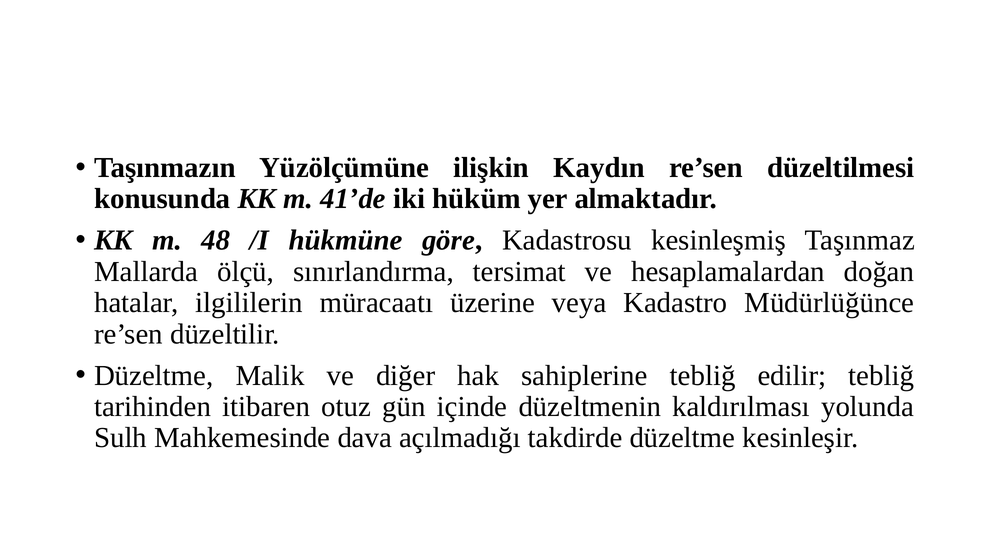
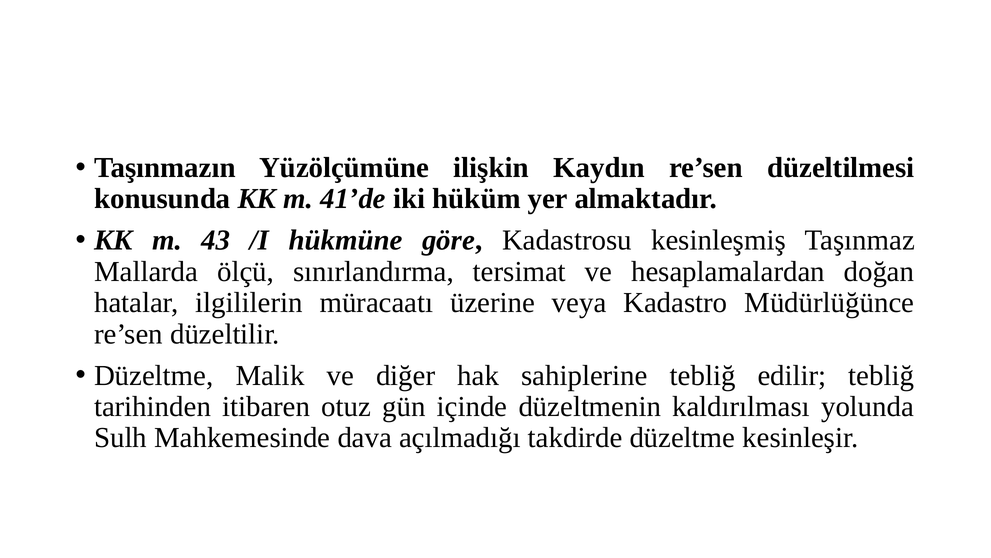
48: 48 -> 43
